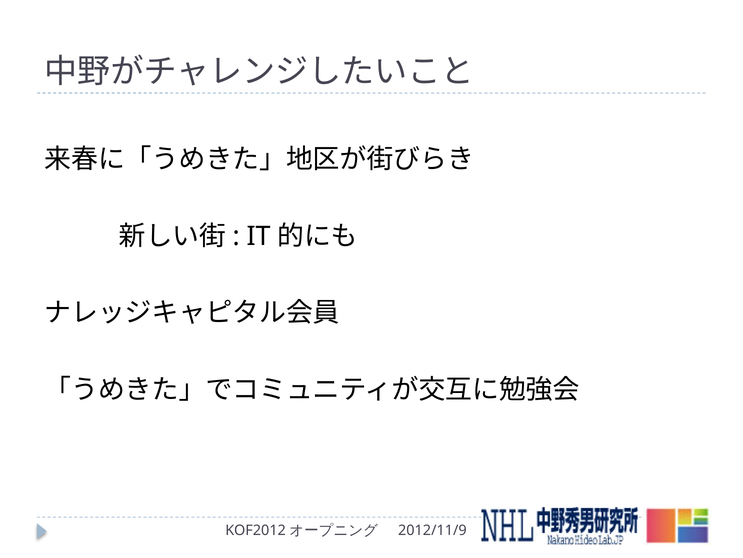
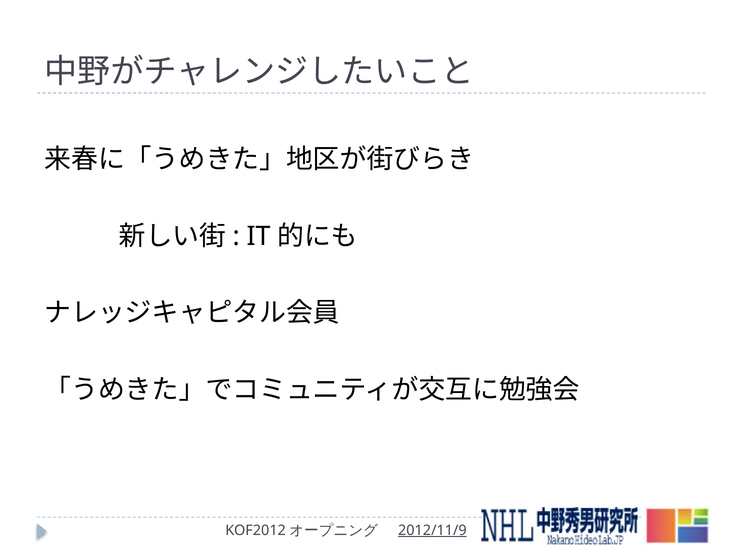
2012/11/9 underline: none -> present
